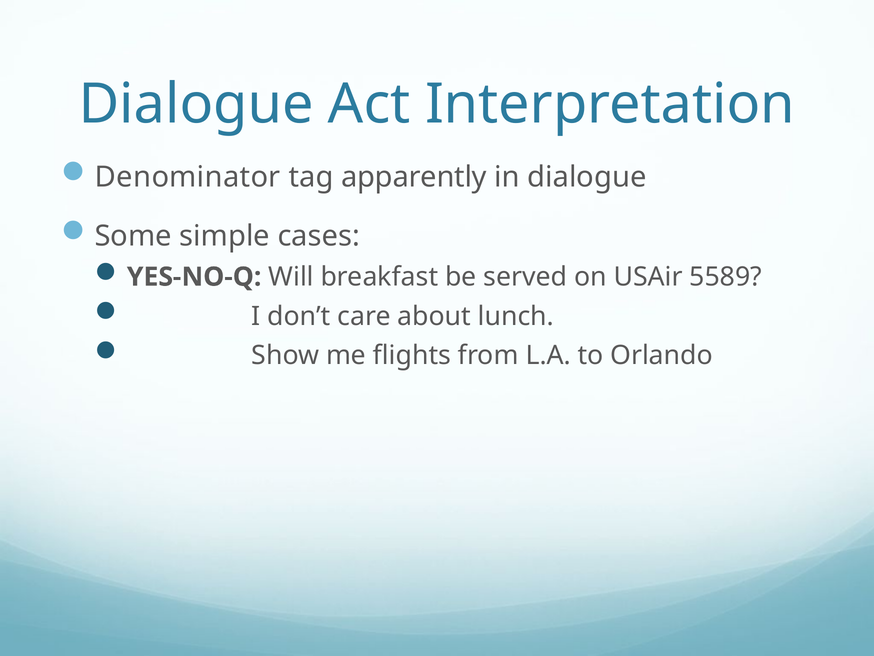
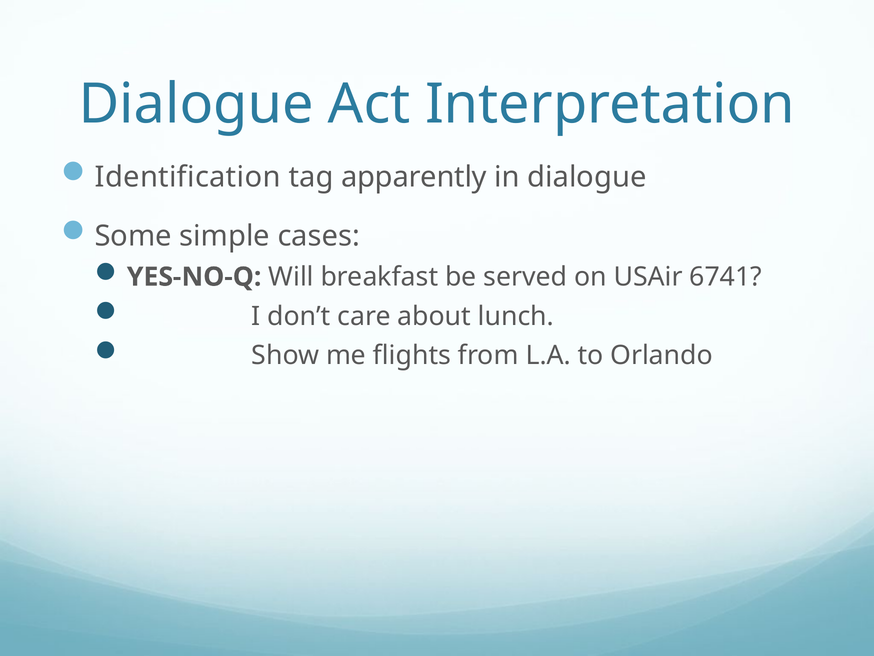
Denominator: Denominator -> Identification
5589: 5589 -> 6741
